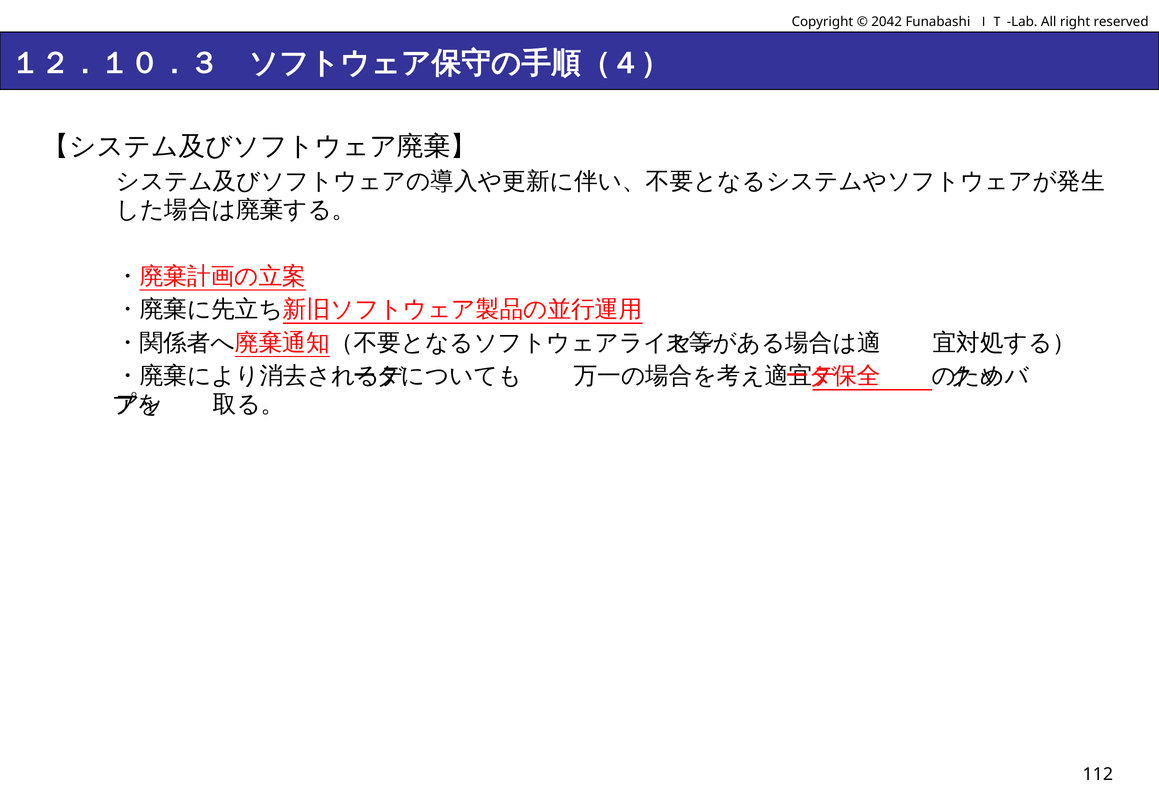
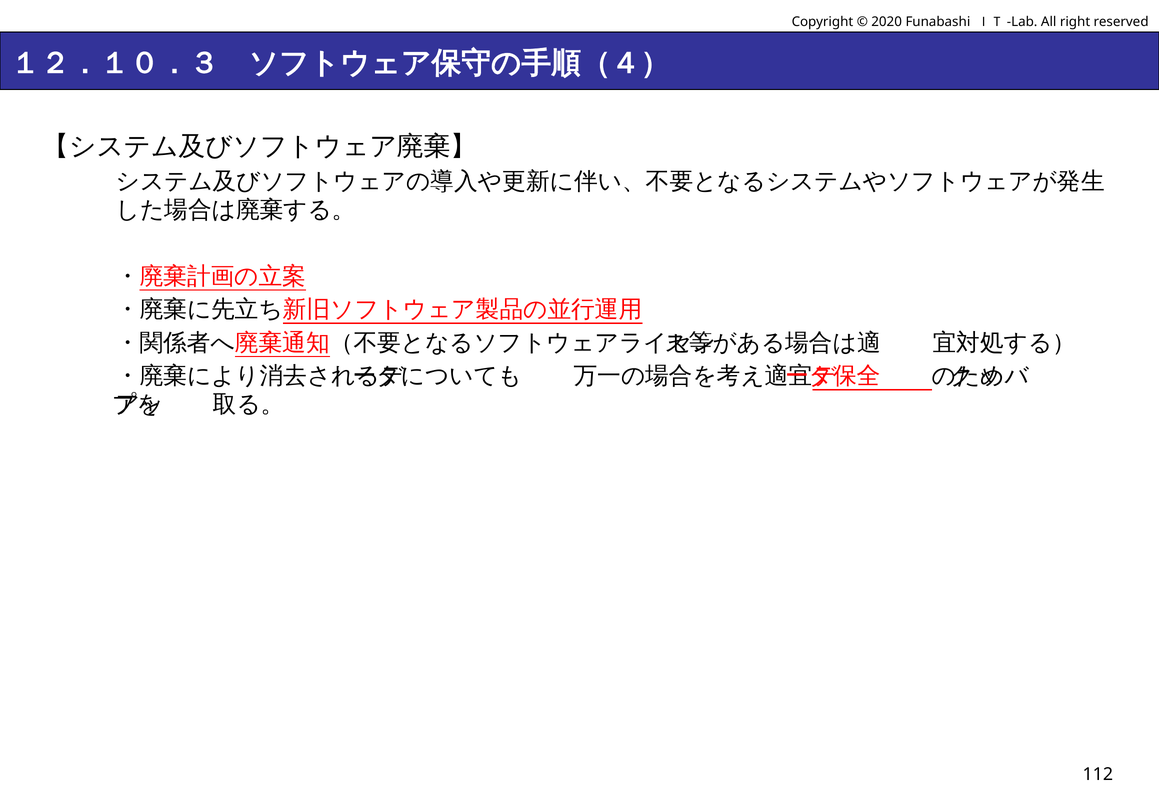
2042: 2042 -> 2020
